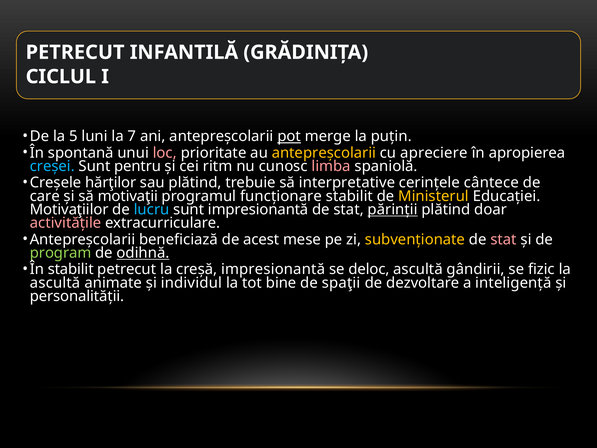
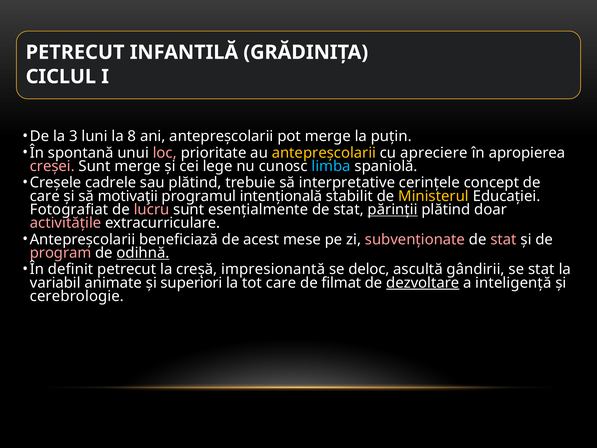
5: 5 -> 3
7: 7 -> 8
pot underline: present -> none
creșei colour: light blue -> pink
Sunt pentru: pentru -> merge
ritm: ritm -> lege
limba colour: pink -> light blue
hărţilor: hărţilor -> cadrele
cântece: cântece -> concept
funcționare: funcționare -> intențională
Motivaţiilor: Motivaţiilor -> Fotografiat
lucru colour: light blue -> pink
sunt impresionantă: impresionantă -> esențialmente
subvenționate colour: yellow -> pink
program colour: light green -> pink
În stabilit: stabilit -> definit
se fizic: fizic -> stat
ascultă at (55, 283): ascultă -> variabil
individul: individul -> superiori
tot bine: bine -> care
spaţii: spaţii -> filmat
dezvoltare underline: none -> present
personalității: personalității -> cerebrologie
